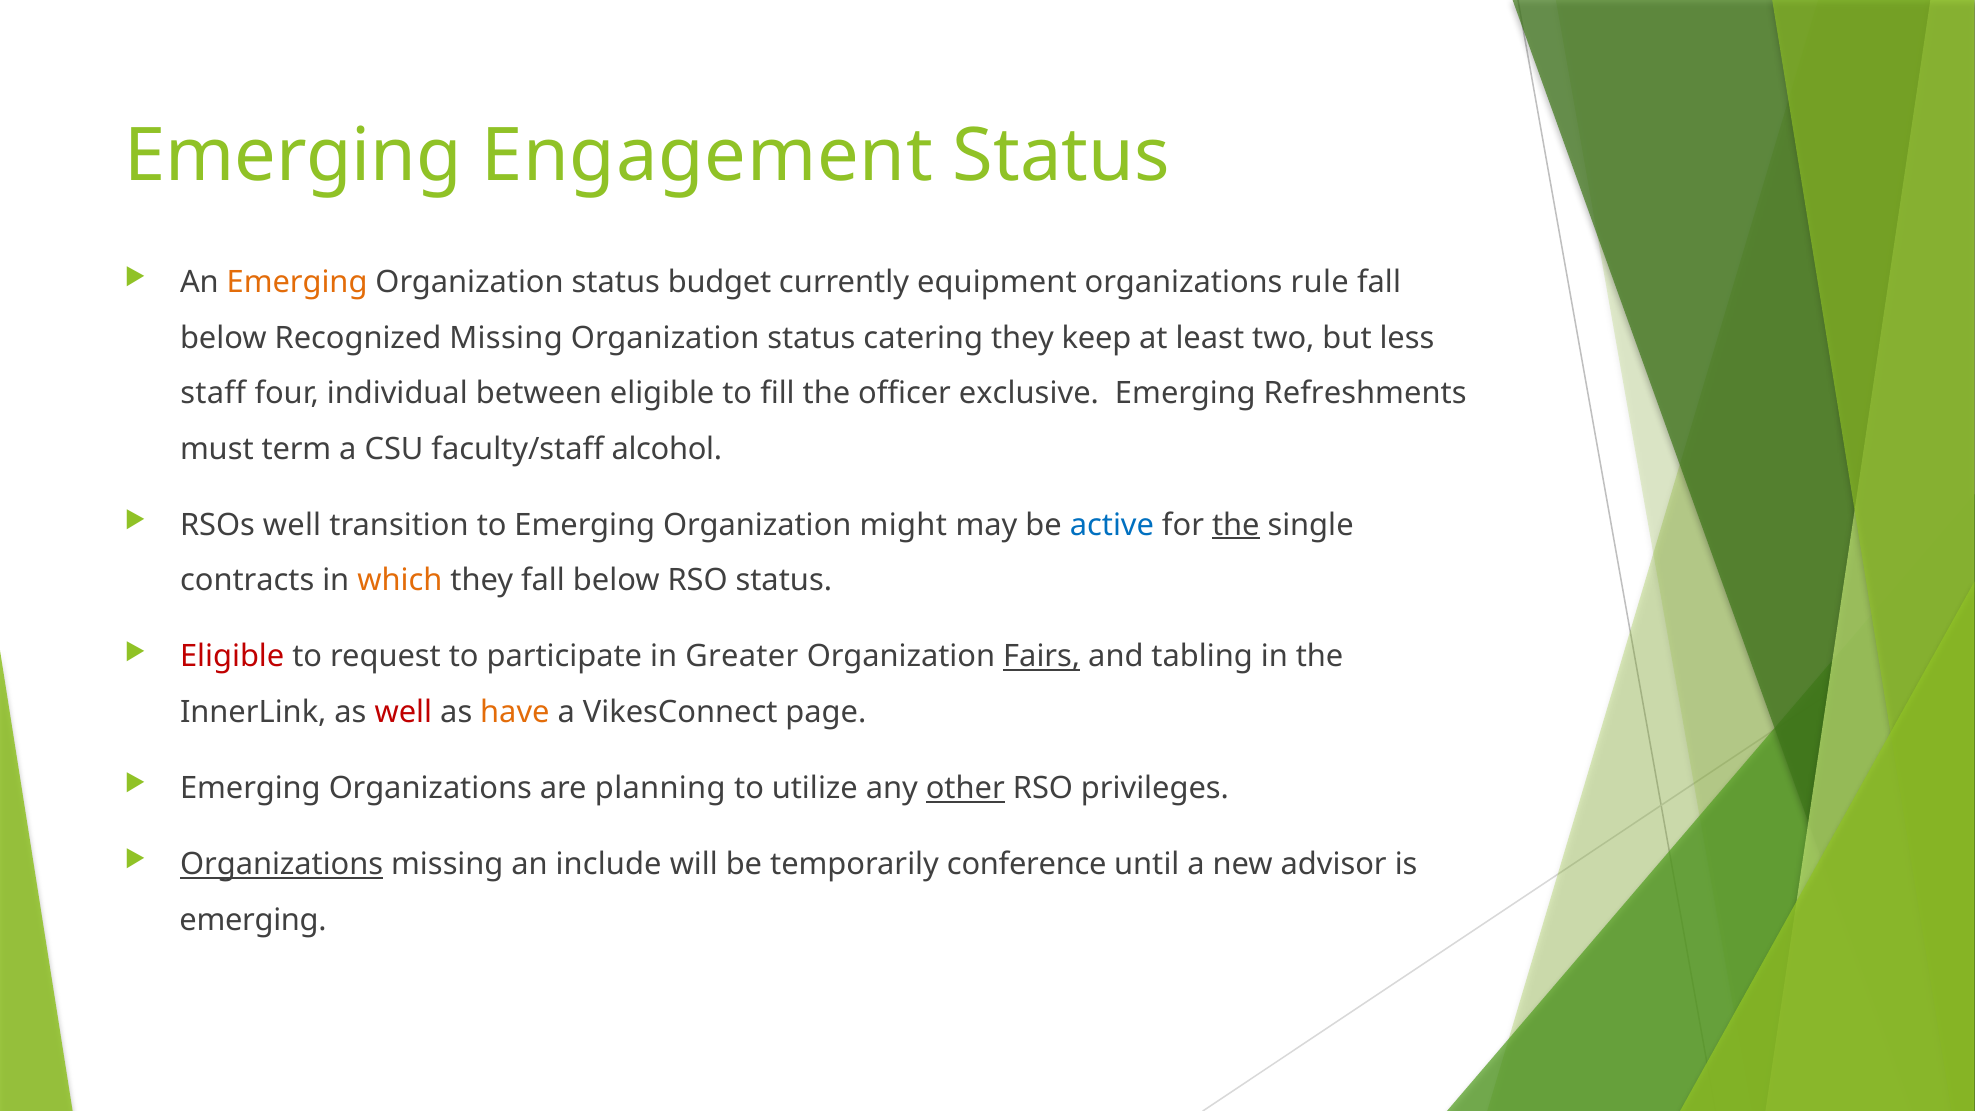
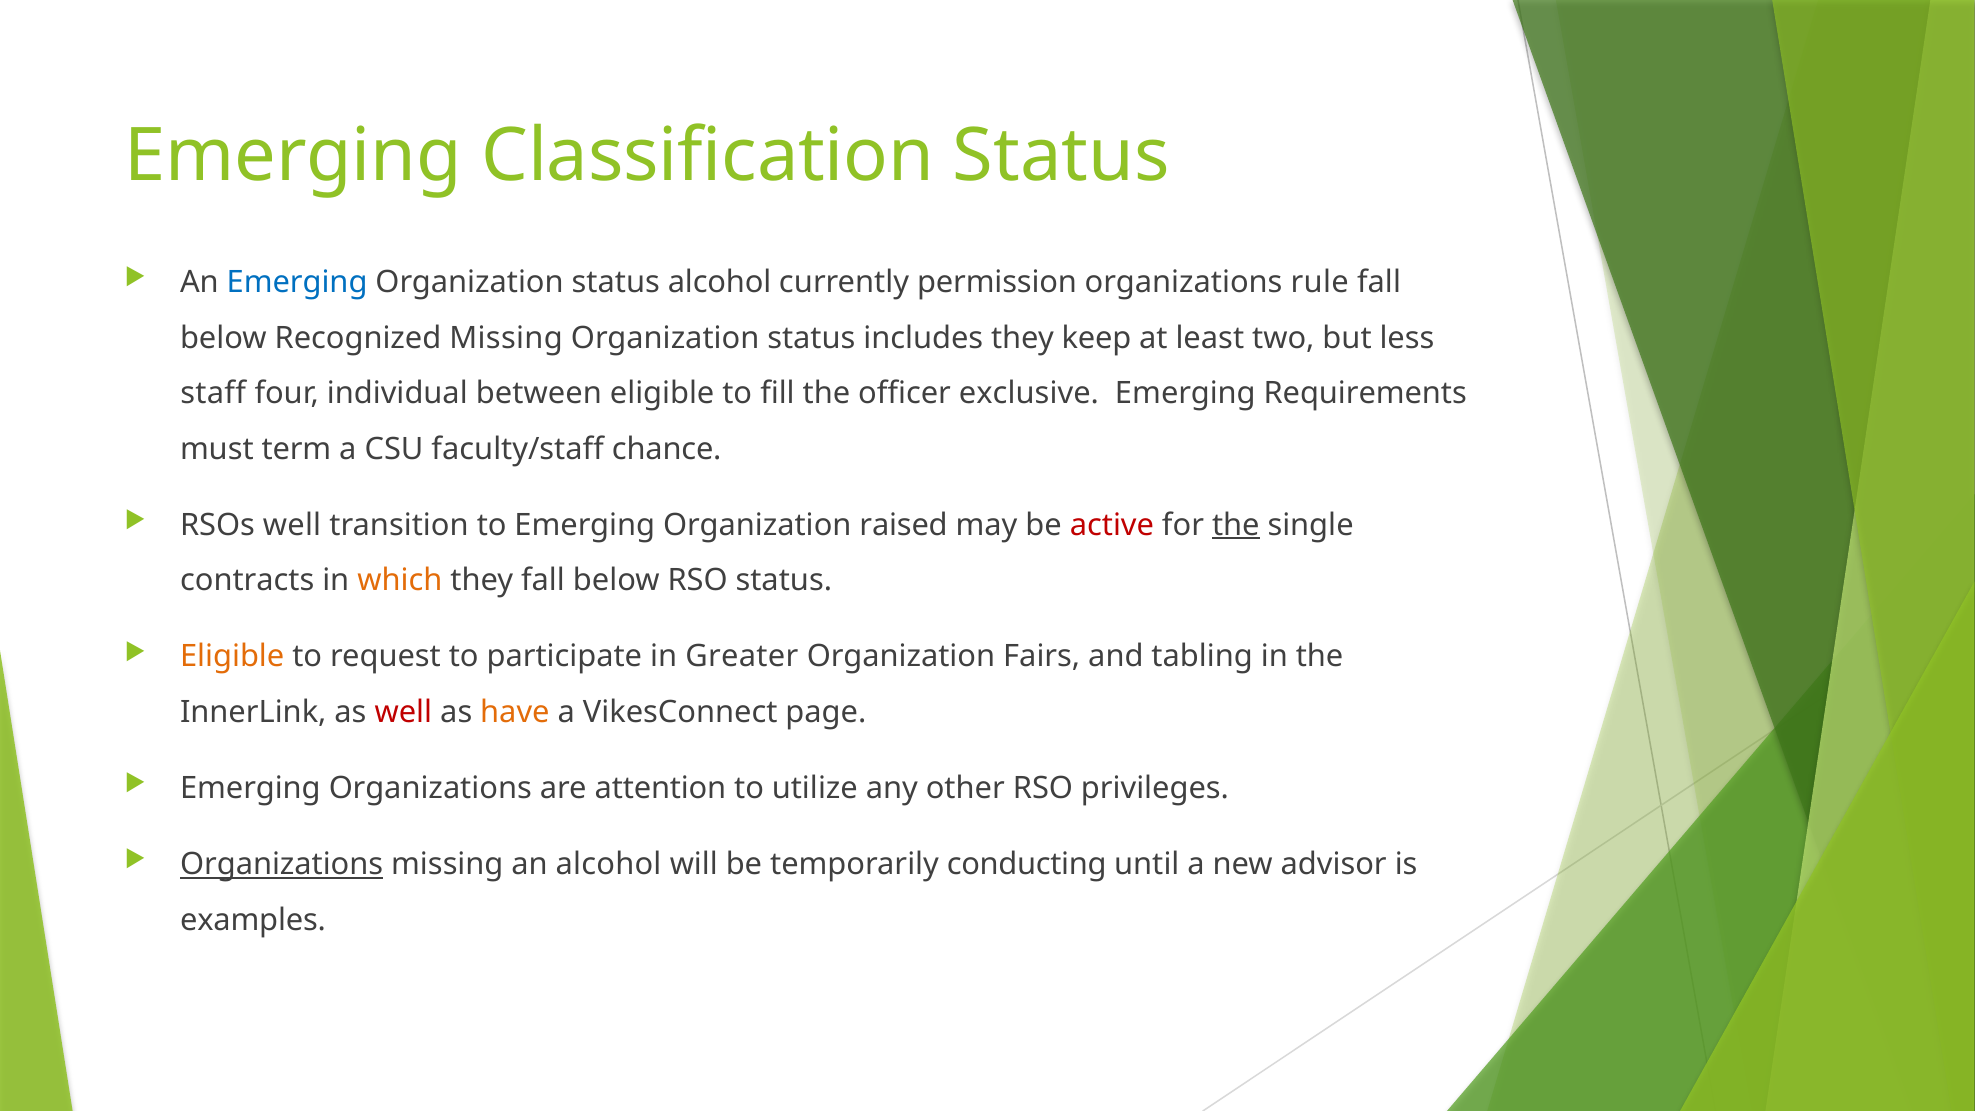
Engagement: Engagement -> Classification
Emerging at (297, 282) colour: orange -> blue
status budget: budget -> alcohol
equipment: equipment -> permission
catering: catering -> includes
Refreshments: Refreshments -> Requirements
alcohol: alcohol -> chance
might: might -> raised
active colour: blue -> red
Eligible at (232, 657) colour: red -> orange
Fairs underline: present -> none
planning: planning -> attention
other underline: present -> none
an include: include -> alcohol
conference: conference -> conducting
emerging at (253, 920): emerging -> examples
